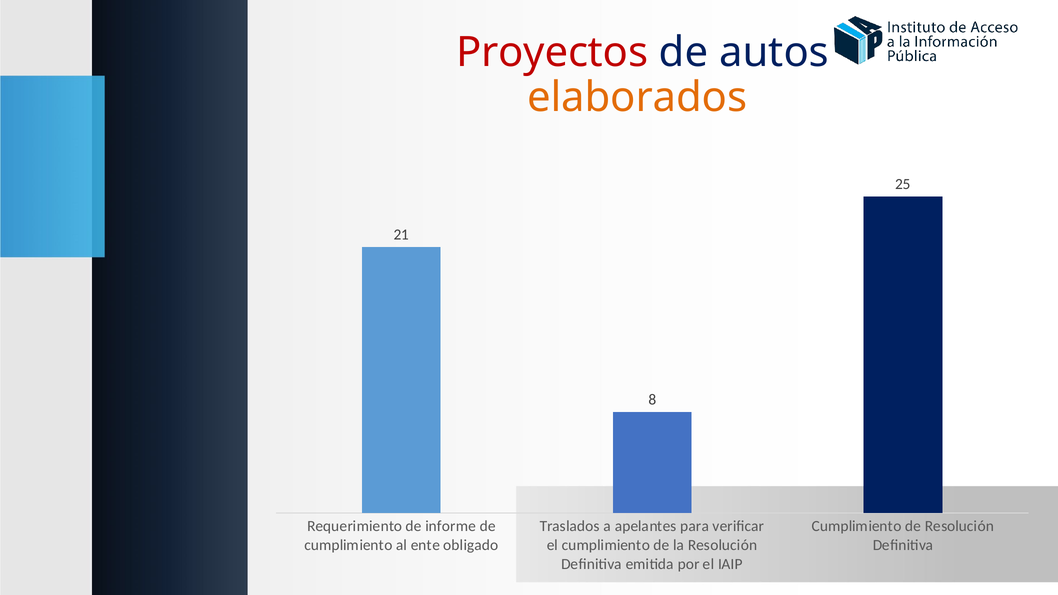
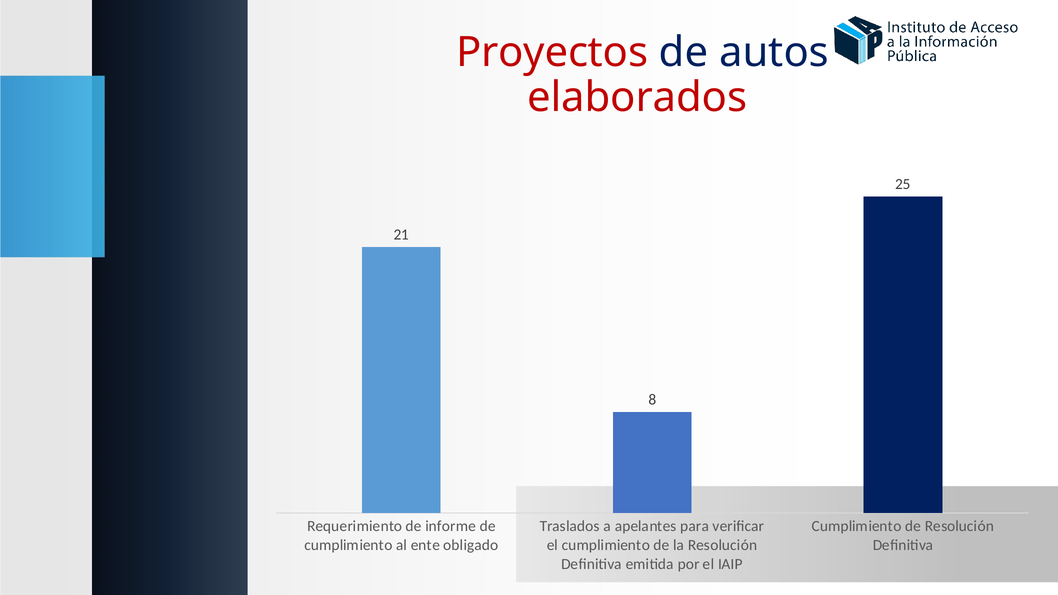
elaborados colour: orange -> red
